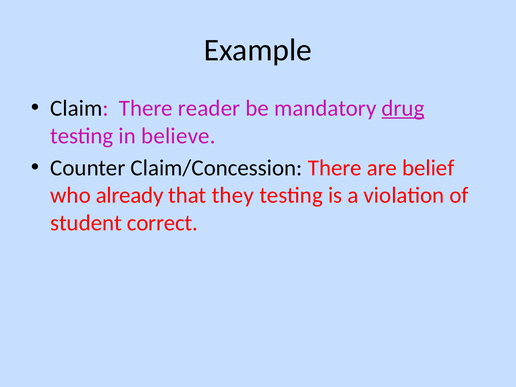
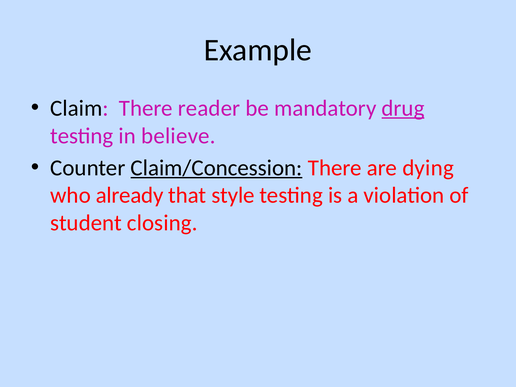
Claim/Concession underline: none -> present
belief: belief -> dying
they: they -> style
correct: correct -> closing
